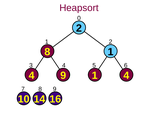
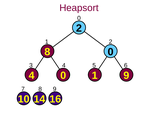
8 1: 1 -> 0
4 9: 9 -> 0
1 4: 4 -> 9
